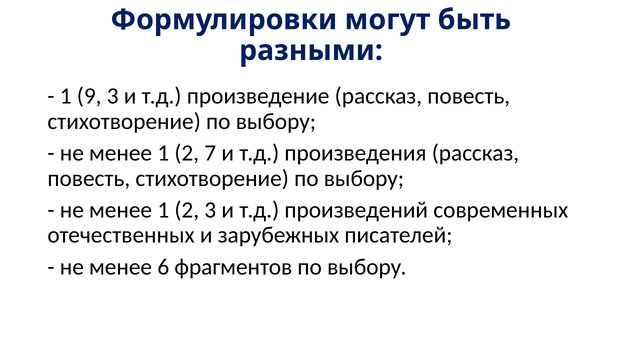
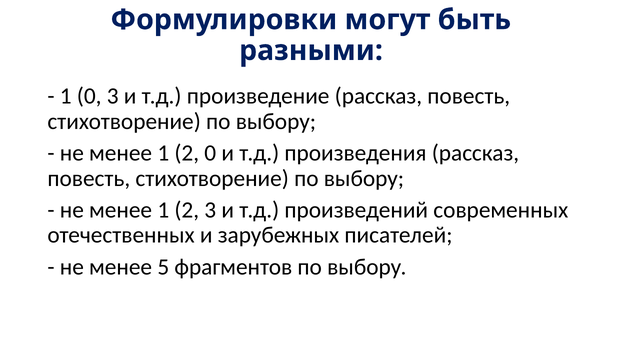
1 9: 9 -> 0
2 7: 7 -> 0
6: 6 -> 5
